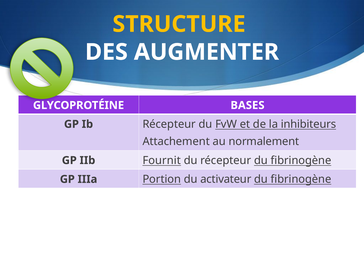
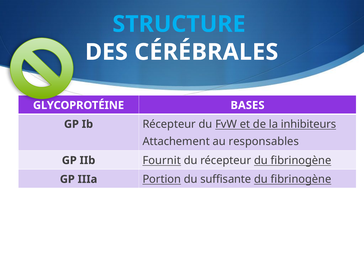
STRUCTURE colour: yellow -> light blue
AUGMENTER: AUGMENTER -> CÉRÉBRALES
normalement: normalement -> responsables
activateur: activateur -> suffisante
